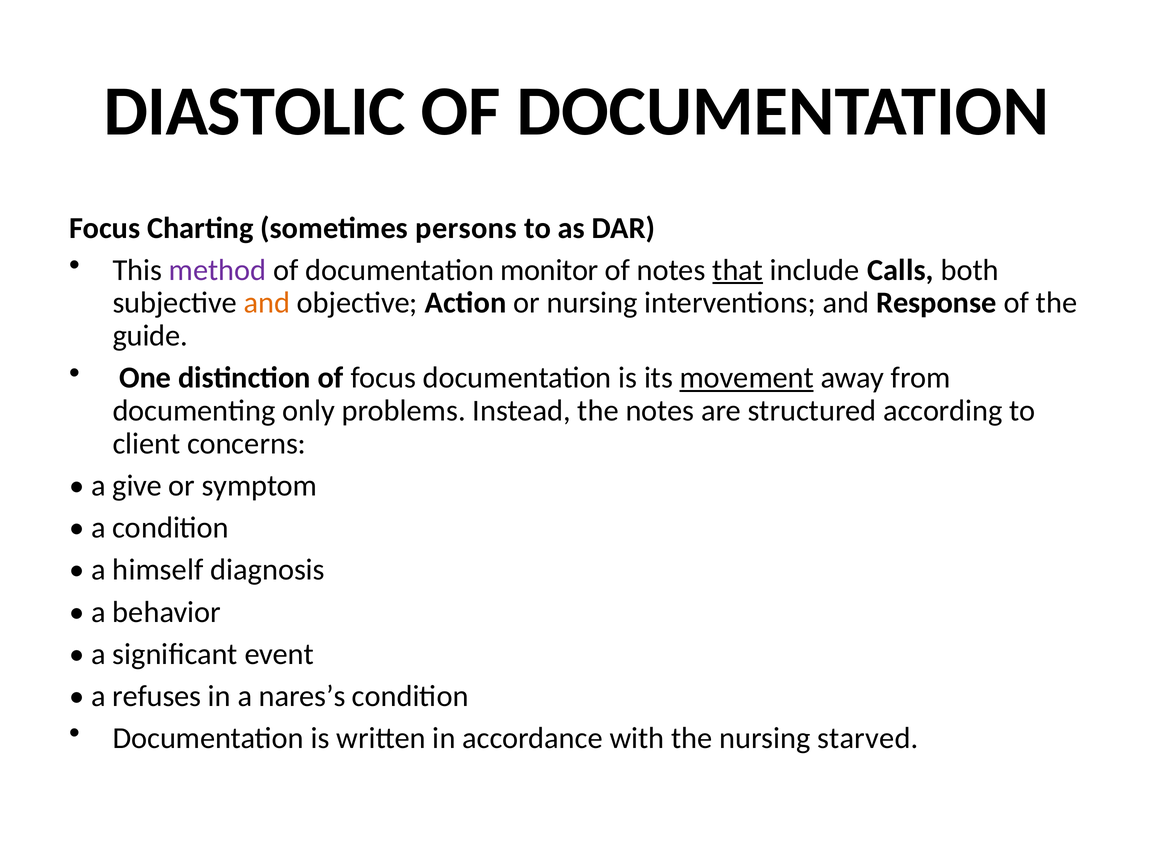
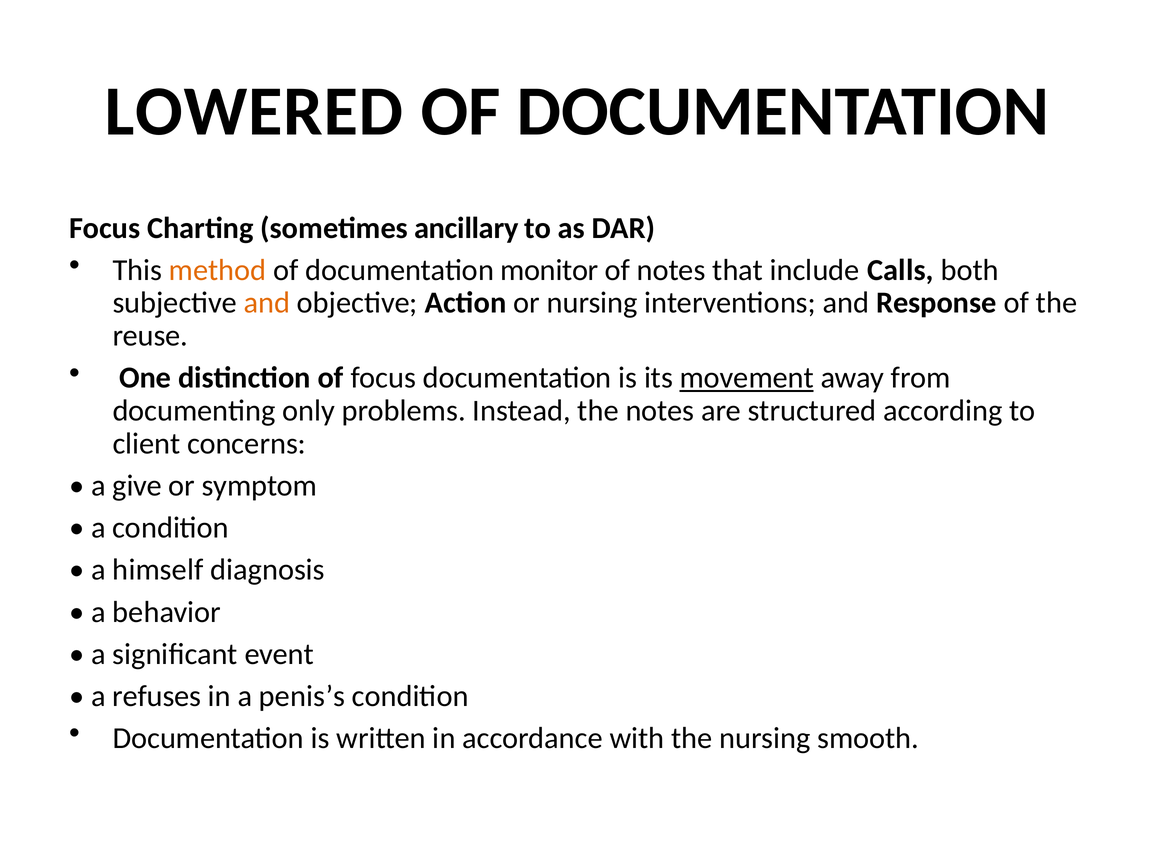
DIASTOLIC: DIASTOLIC -> LOWERED
persons: persons -> ancillary
method colour: purple -> orange
that underline: present -> none
guide: guide -> reuse
nares’s: nares’s -> penis’s
starved: starved -> smooth
